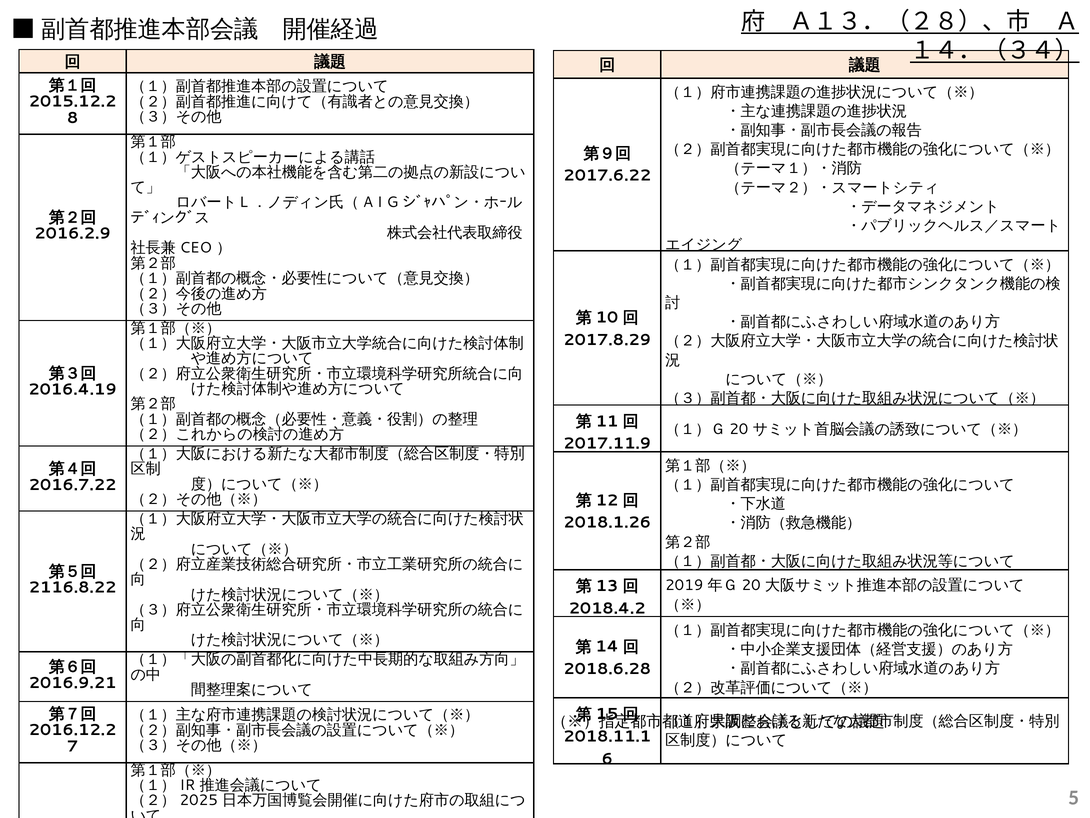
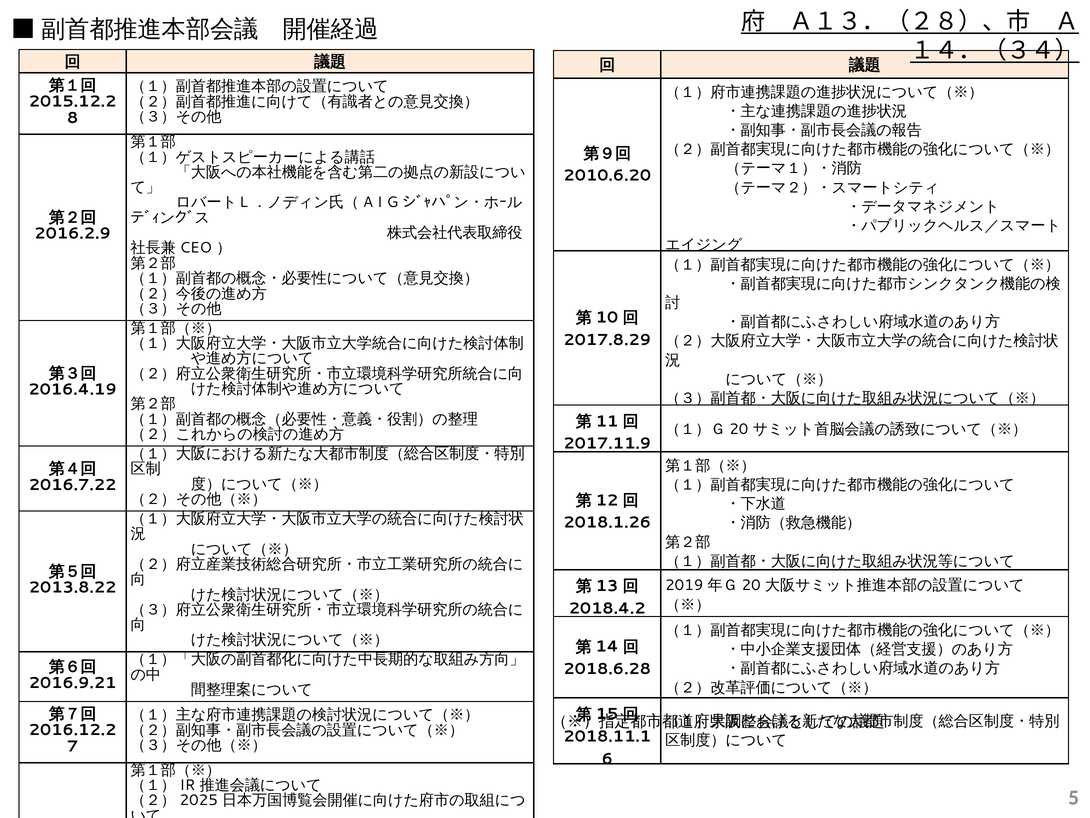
2017.6.22: 2017.6.22 -> 2010.6.20
2116.8.22: 2116.8.22 -> 2013.8.22
